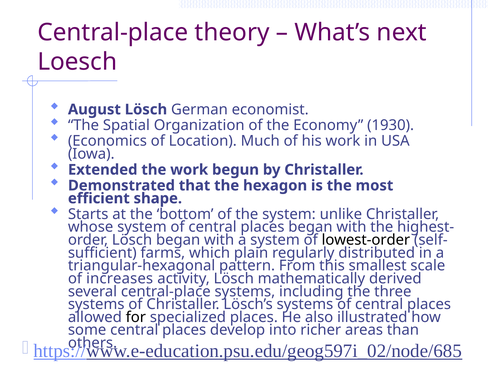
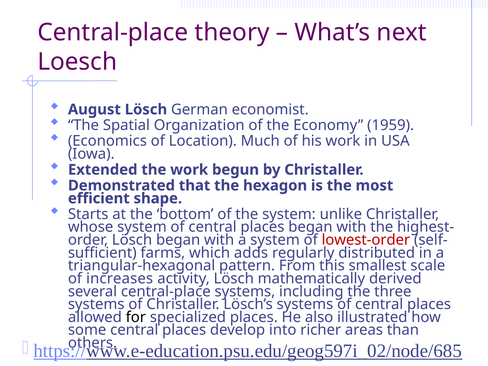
1930: 1930 -> 1959
lowest-order colour: black -> red
plain: plain -> adds
